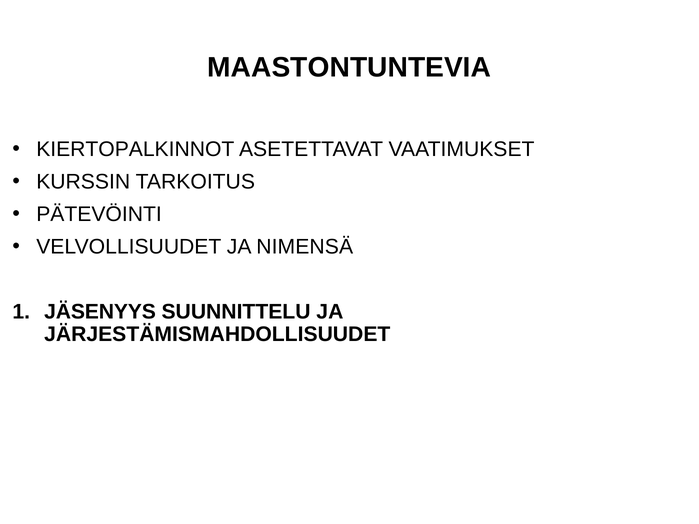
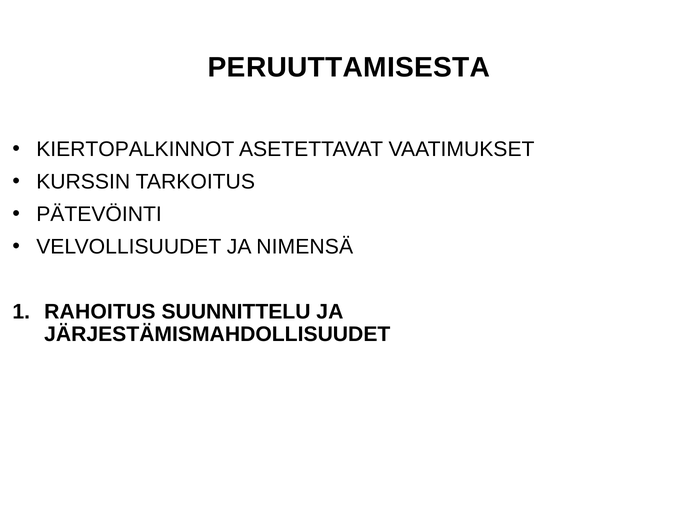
MAASTONTUNTEVIA: MAASTONTUNTEVIA -> PERUUTTAMISESTA
JÄSENYYS: JÄSENYYS -> RAHOITUS
